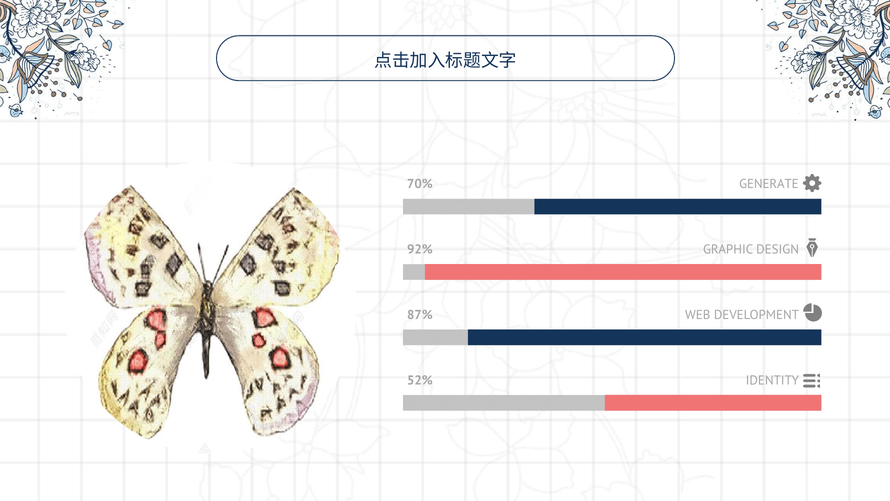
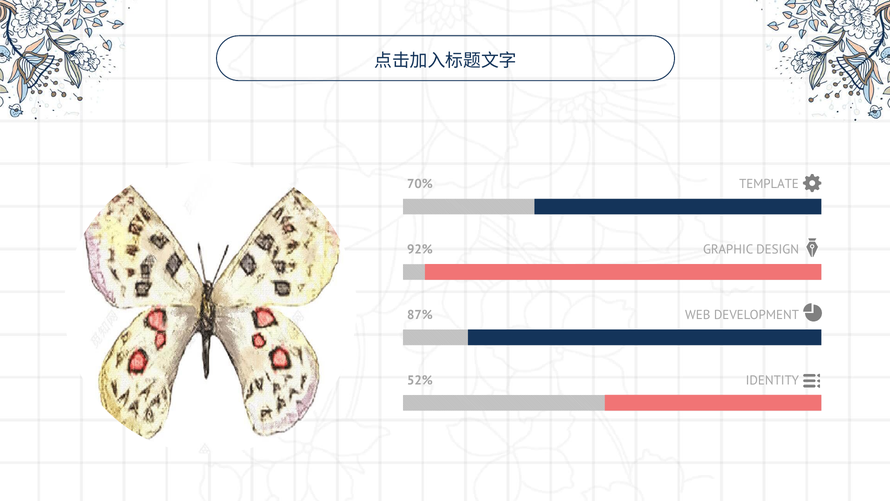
GENERATE: GENERATE -> TEMPLATE
